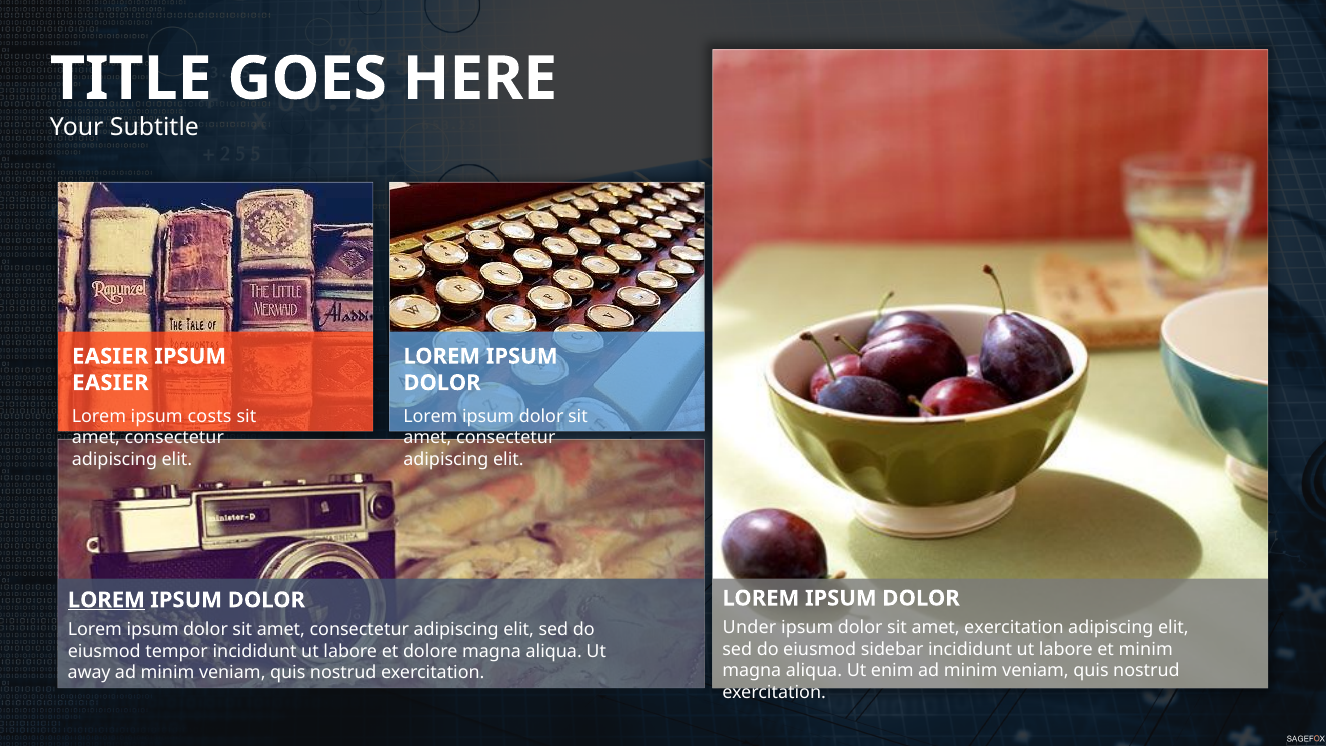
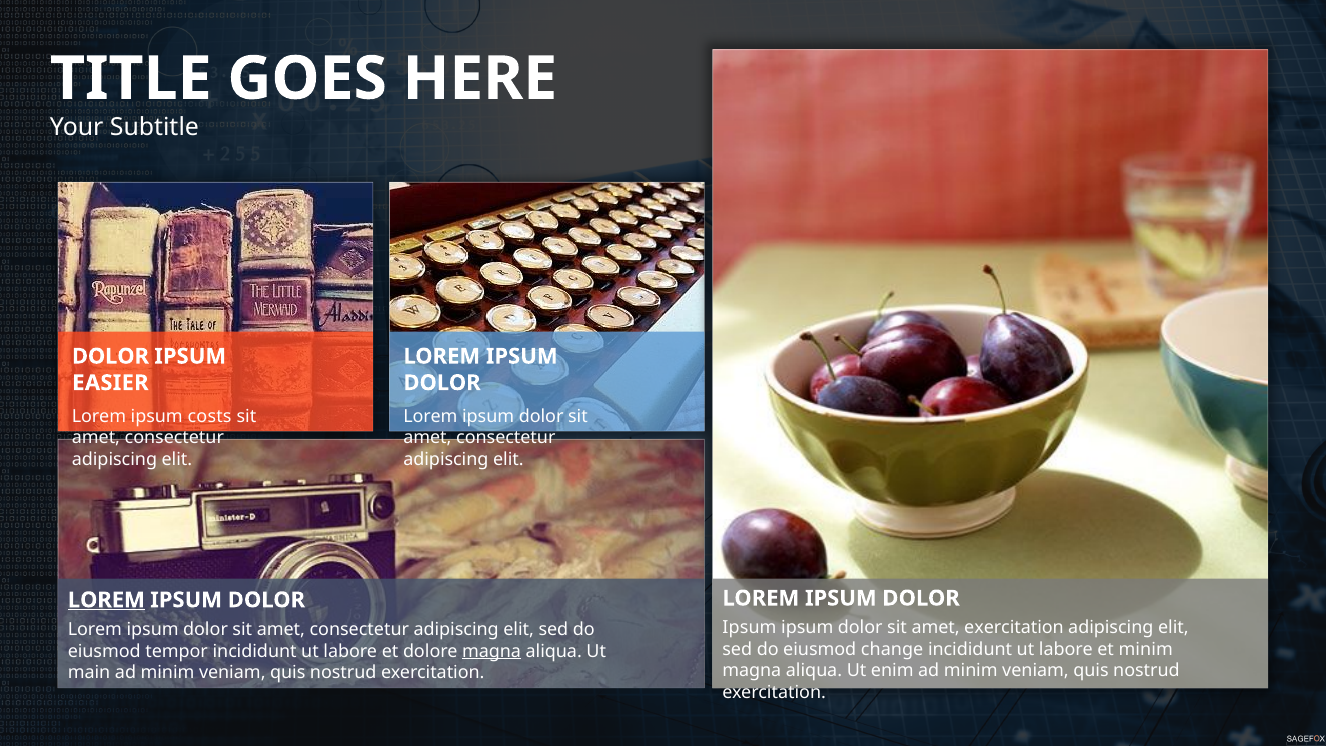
EASIER at (110, 356): EASIER -> DOLOR
Under at (749, 628): Under -> Ipsum
sidebar: sidebar -> change
magna at (492, 651) underline: none -> present
away: away -> main
